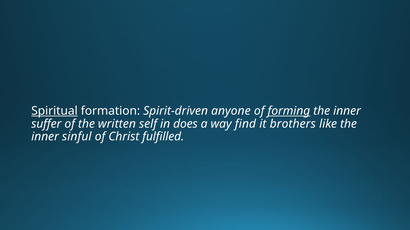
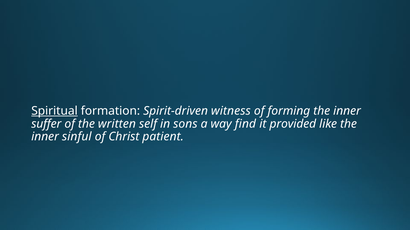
anyone: anyone -> witness
forming underline: present -> none
does: does -> sons
brothers: brothers -> provided
fulfilled: fulfilled -> patient
